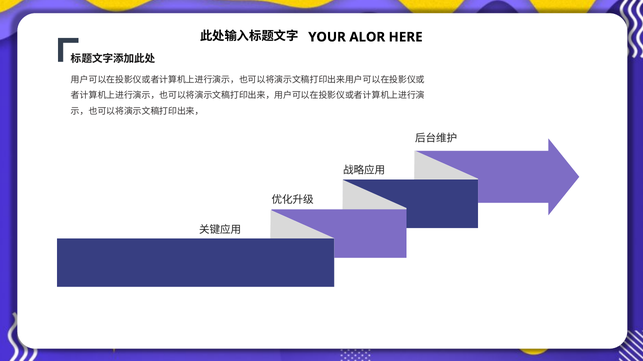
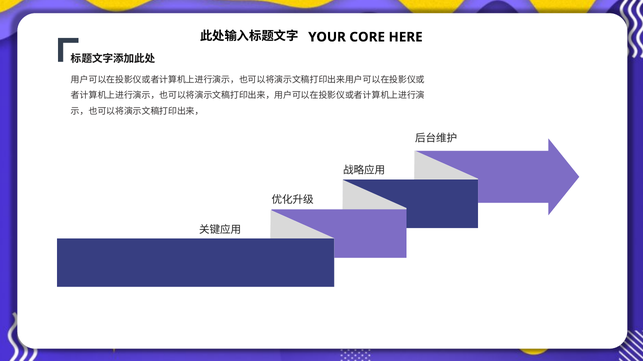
ALOR: ALOR -> CORE
